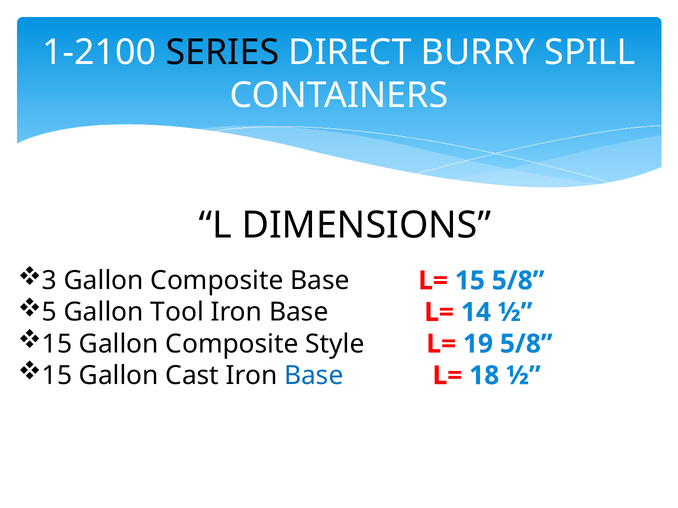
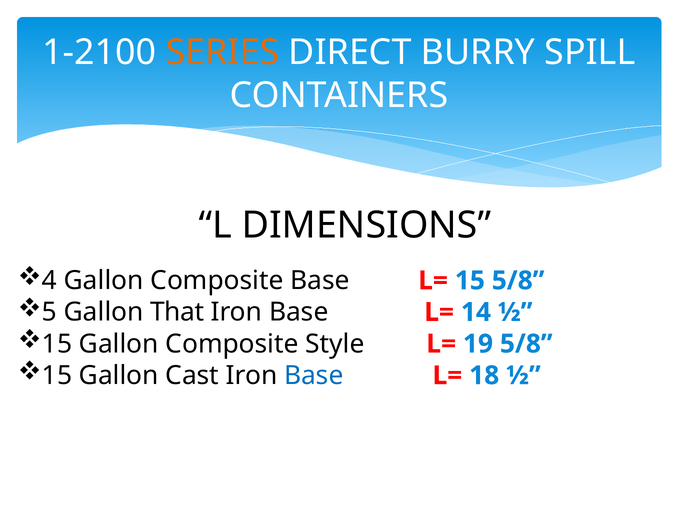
SERIES colour: black -> orange
3: 3 -> 4
Tool: Tool -> That
